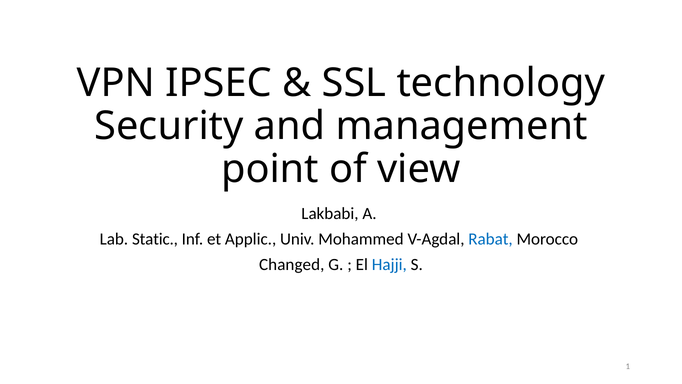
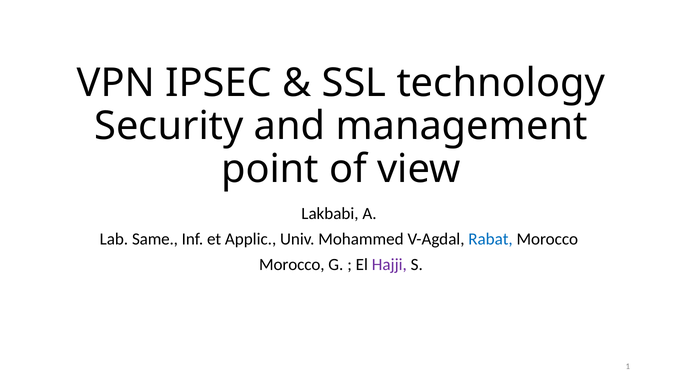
Static: Static -> Same
Changed at (292, 264): Changed -> Morocco
Hajji colour: blue -> purple
